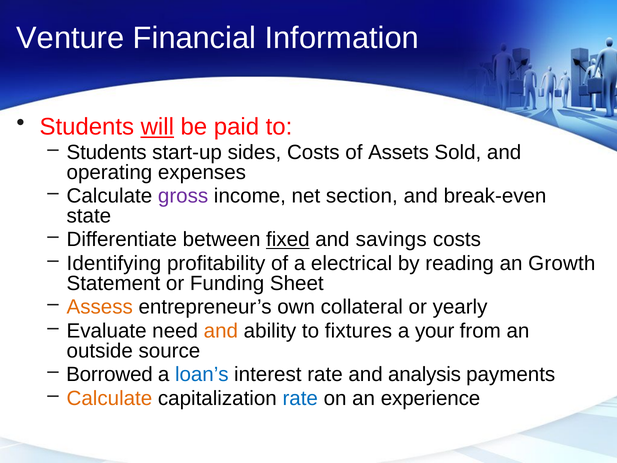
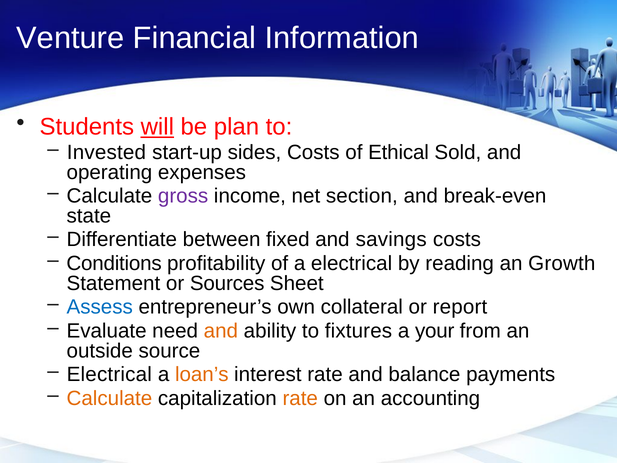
paid: paid -> plan
Students at (107, 152): Students -> Invested
Assets: Assets -> Ethical
fixed underline: present -> none
Identifying: Identifying -> Conditions
Funding: Funding -> Sources
Assess colour: orange -> blue
yearly: yearly -> report
Borrowed at (110, 374): Borrowed -> Electrical
loan’s colour: blue -> orange
analysis: analysis -> balance
rate at (300, 398) colour: blue -> orange
experience: experience -> accounting
